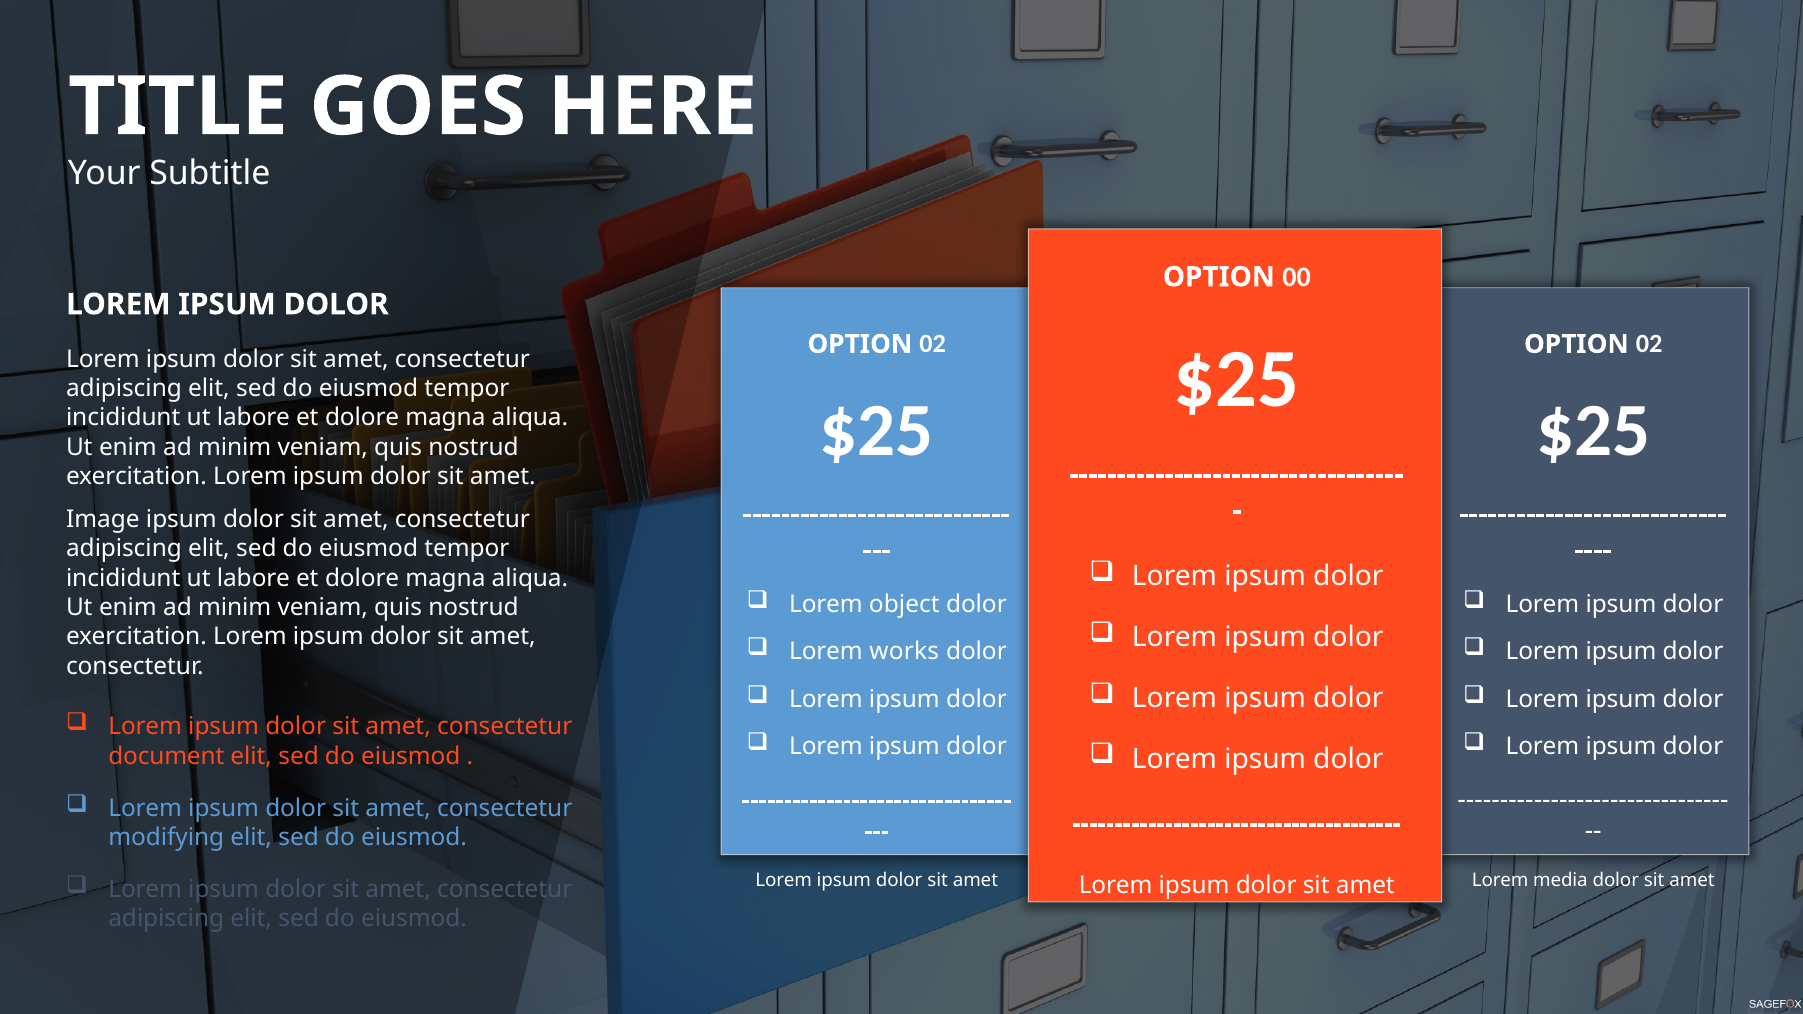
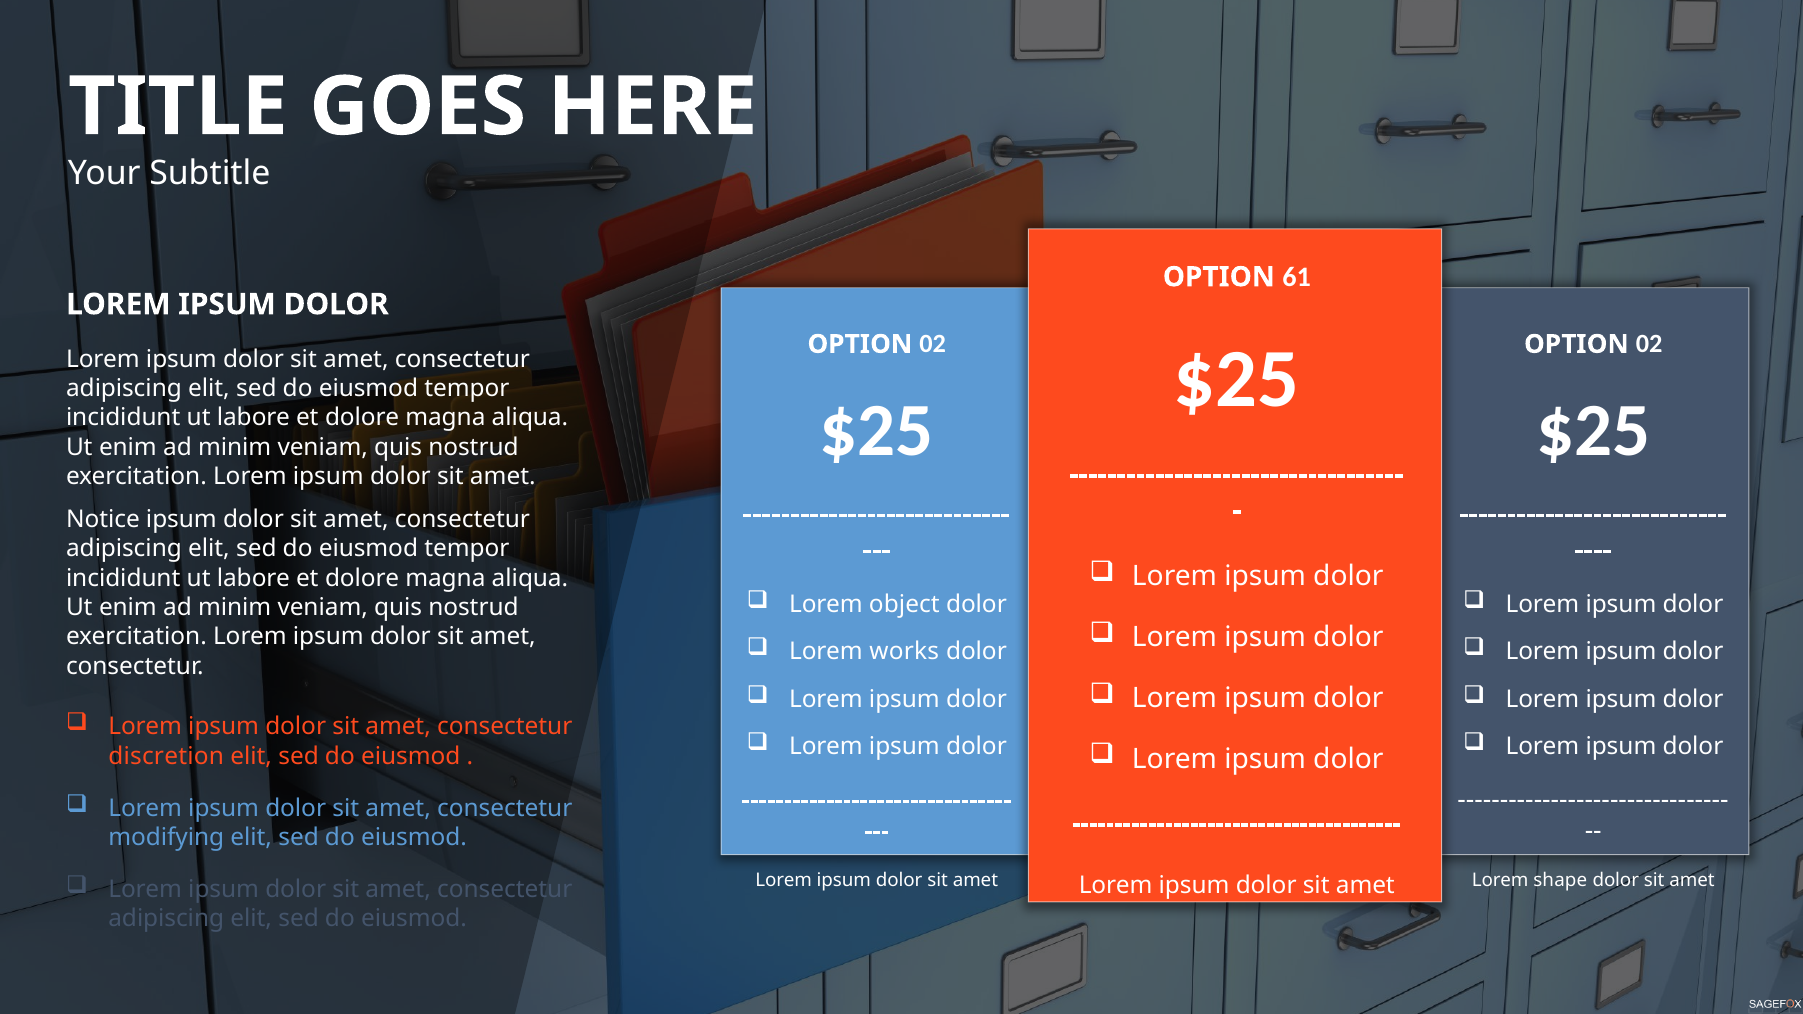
00: 00 -> 61
Image: Image -> Notice
document: document -> discretion
media: media -> shape
